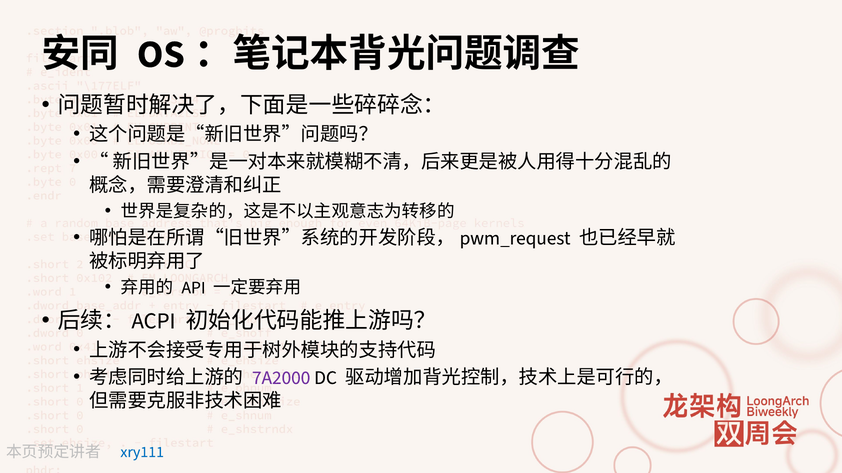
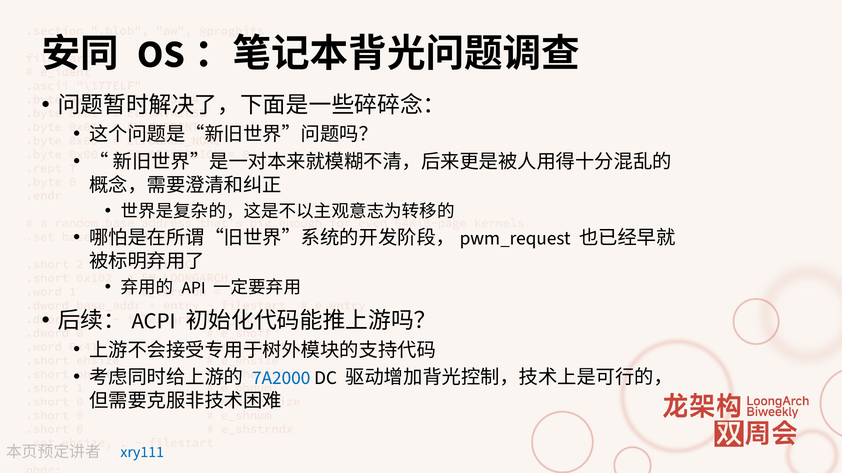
7A2000 colour: purple -> blue
